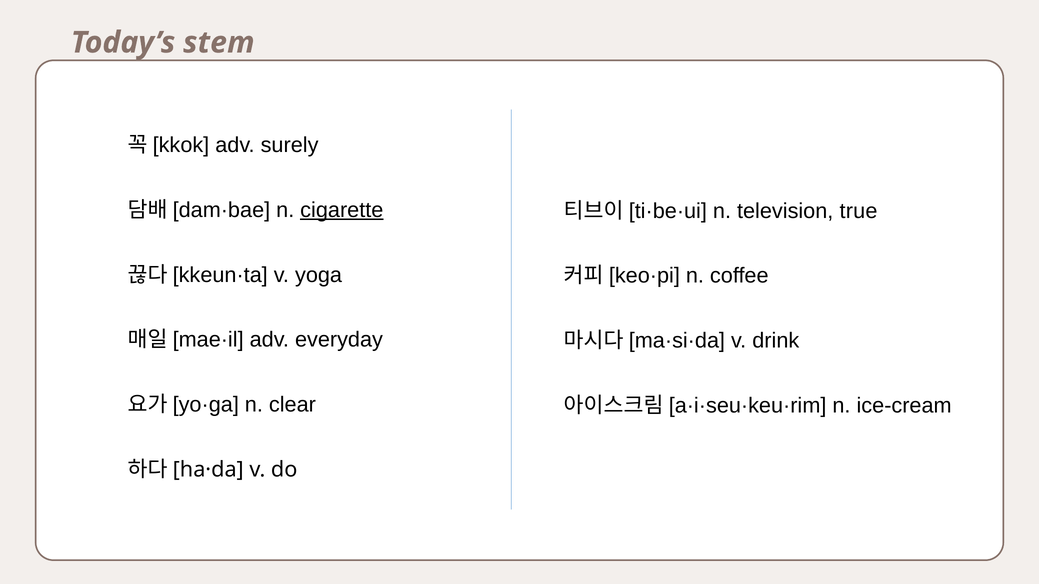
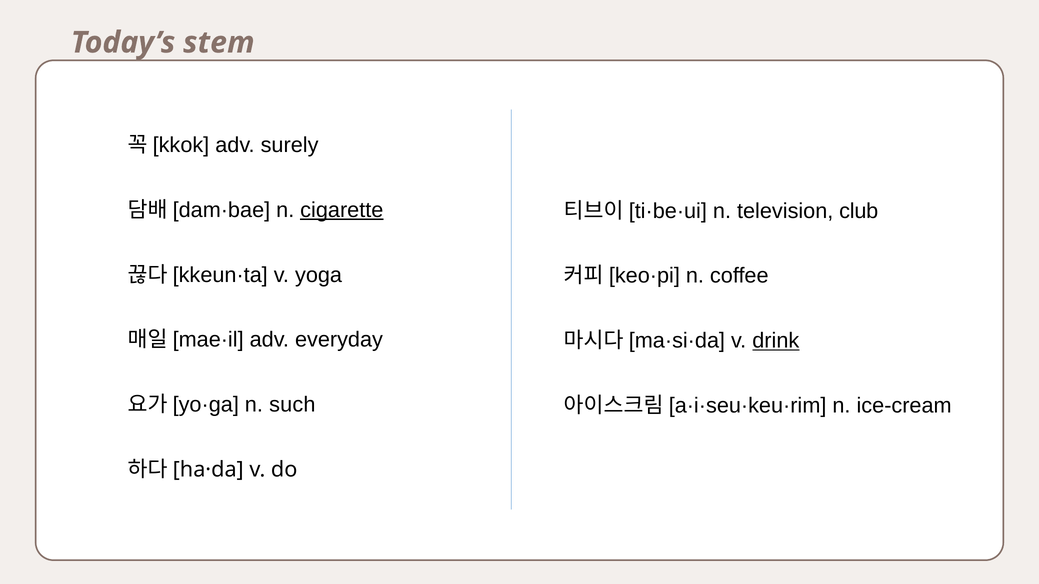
true: true -> club
drink underline: none -> present
clear: clear -> such
